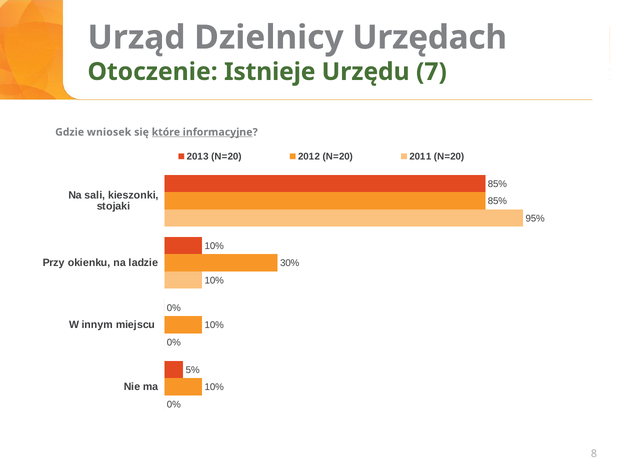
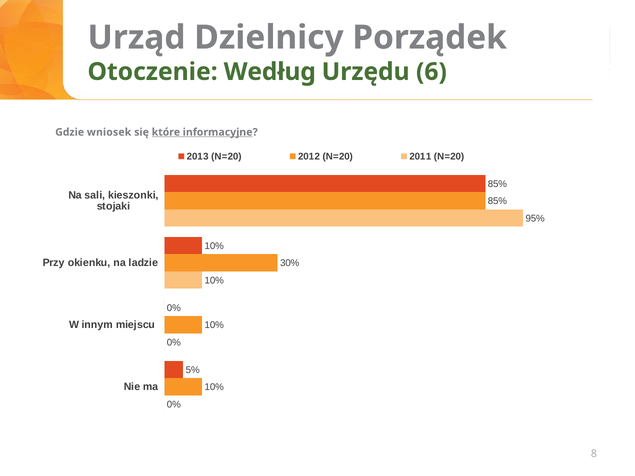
Urzędach: Urzędach -> Porządek
Istnieje: Istnieje -> Według
7: 7 -> 6
